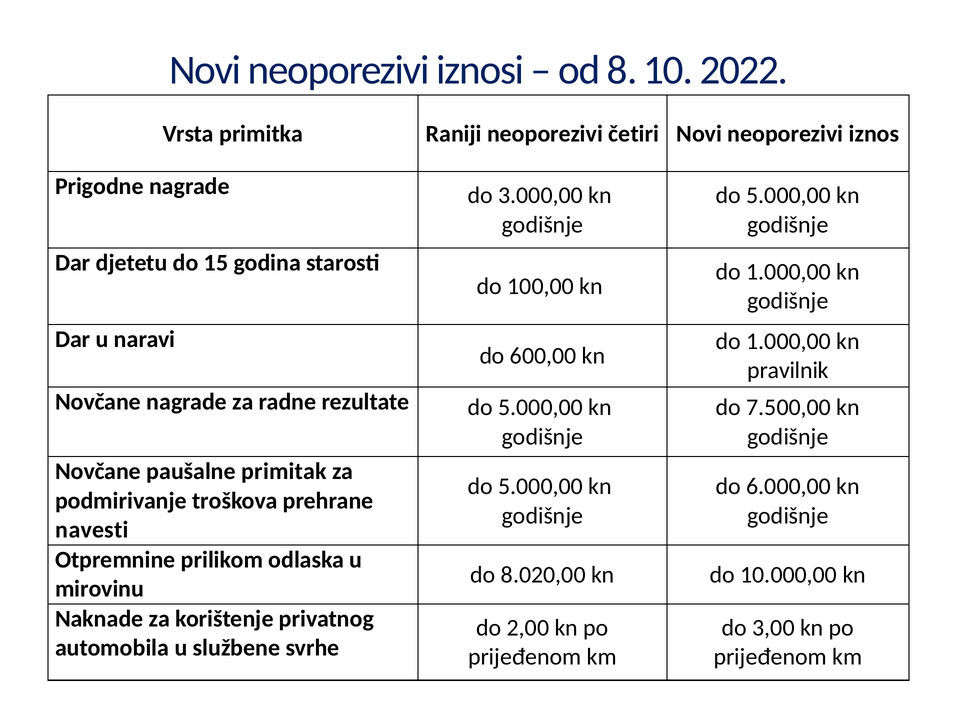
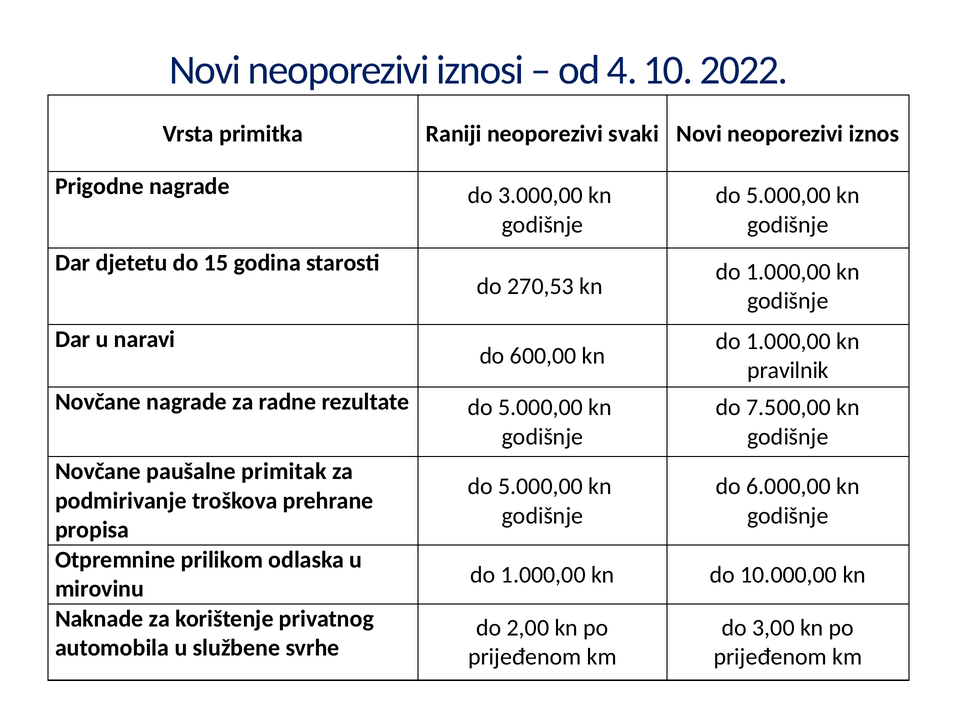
8: 8 -> 4
četiri: četiri -> svaki
100,00: 100,00 -> 270,53
navesti: navesti -> propisa
8.020,00 at (543, 575): 8.020,00 -> 1.000,00
